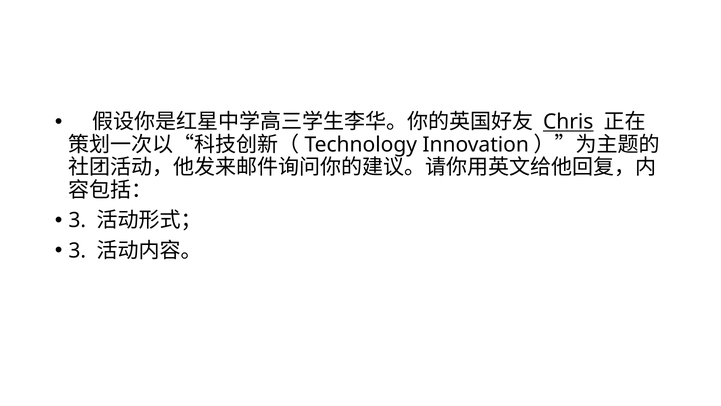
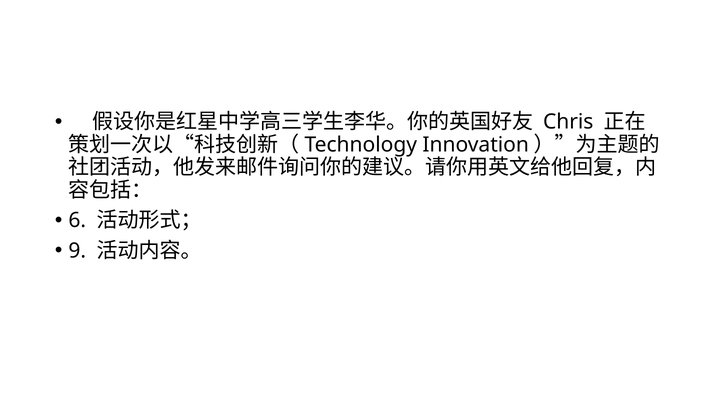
Chris underline: present -> none
3 at (77, 220): 3 -> 6
3 at (77, 251): 3 -> 9
